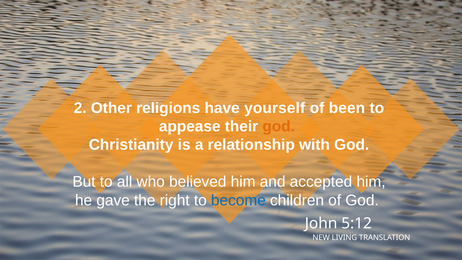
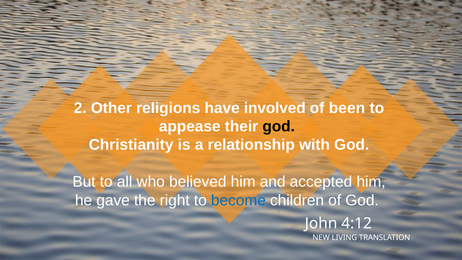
yourself: yourself -> involved
god at (279, 126) colour: orange -> black
5:12: 5:12 -> 4:12
